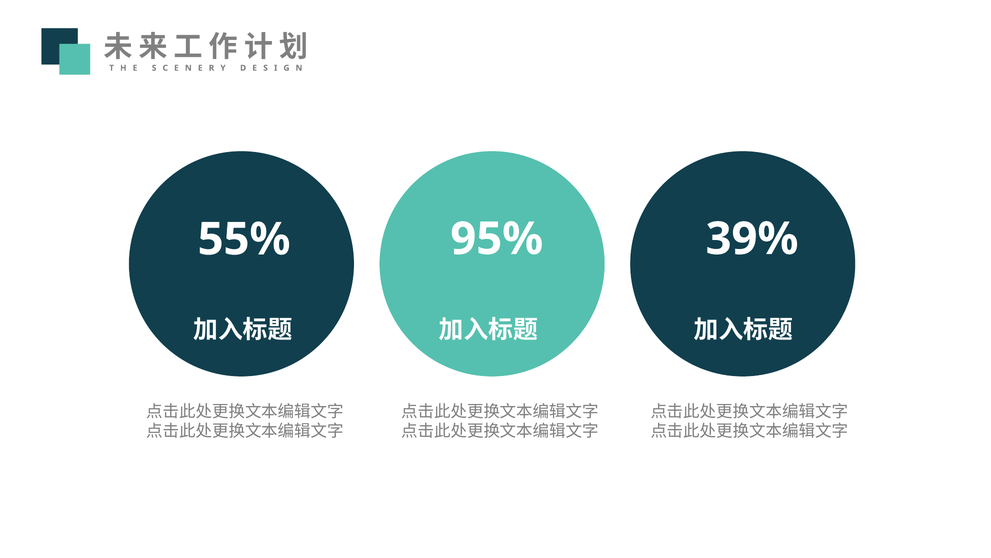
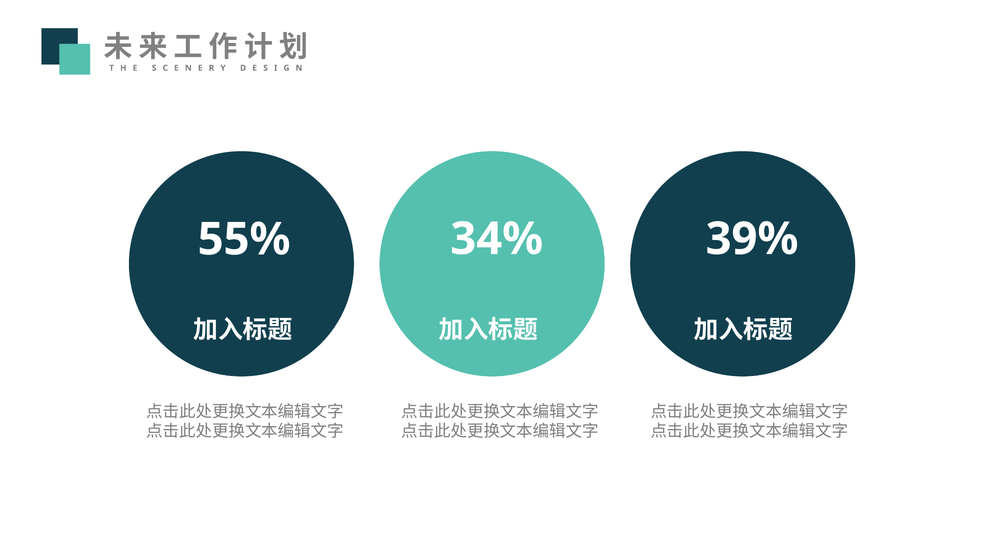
95%: 95% -> 34%
